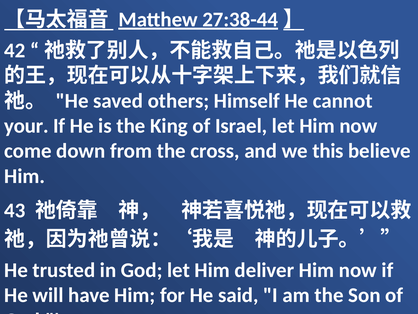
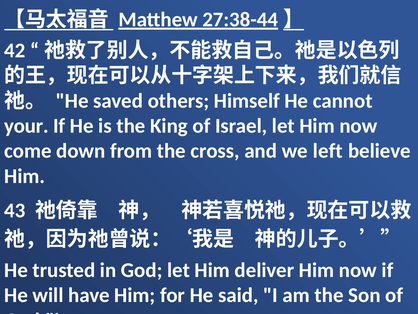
this: this -> left
